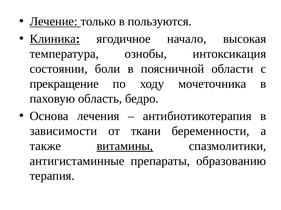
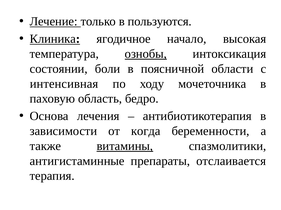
ознобы underline: none -> present
прекращение: прекращение -> интенсивная
ткани: ткани -> когда
образованию: образованию -> отслаивается
